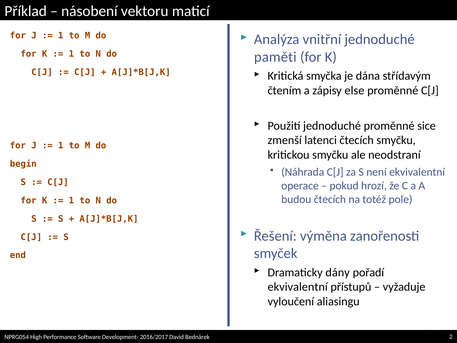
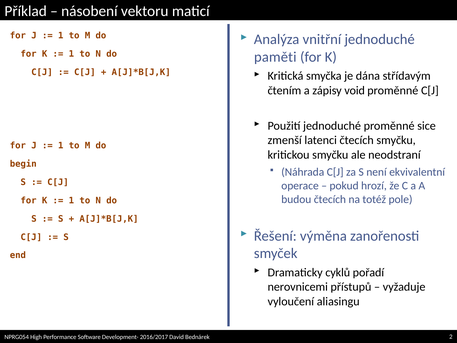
else: else -> void
dány: dány -> cyklů
ekvivalentní at (298, 287): ekvivalentní -> nerovnicemi
